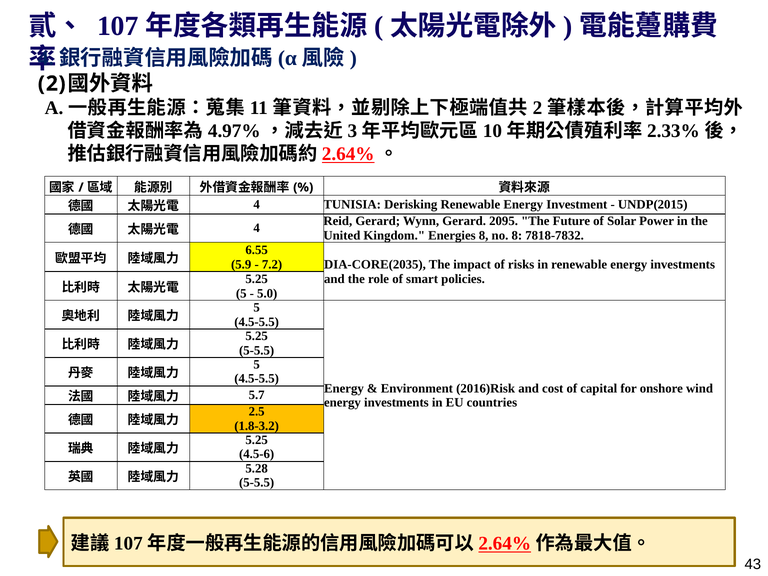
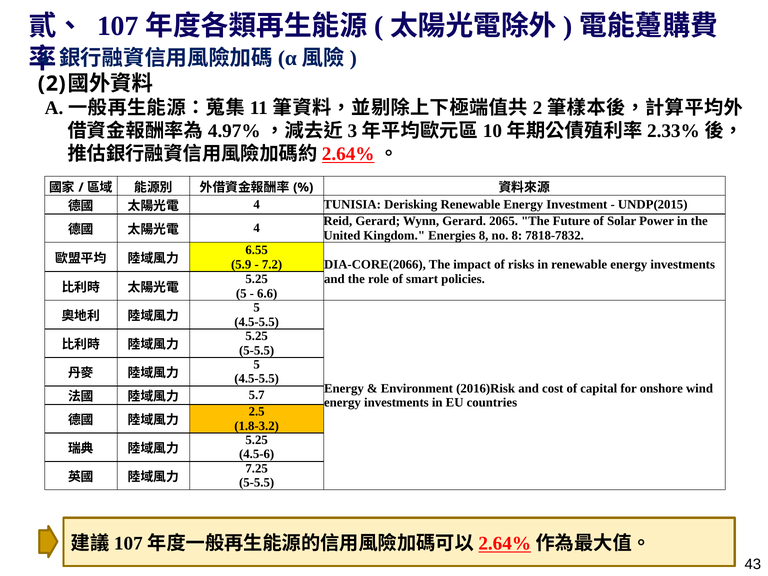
2095: 2095 -> 2065
DIA-CORE(2035: DIA-CORE(2035 -> DIA-CORE(2066
5.0: 5.0 -> 6.6
5.28: 5.28 -> 7.25
